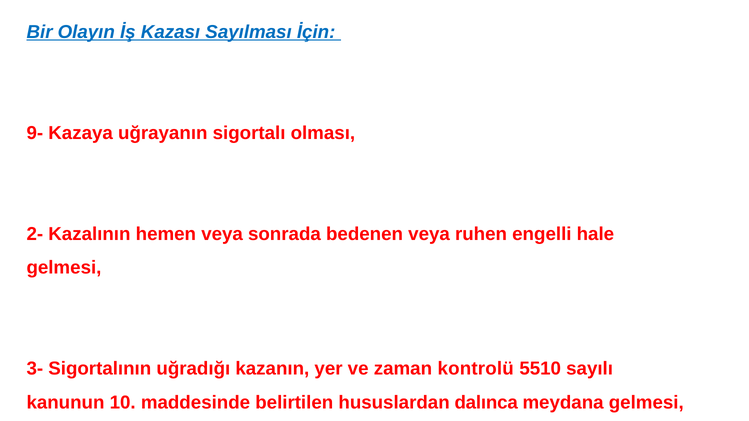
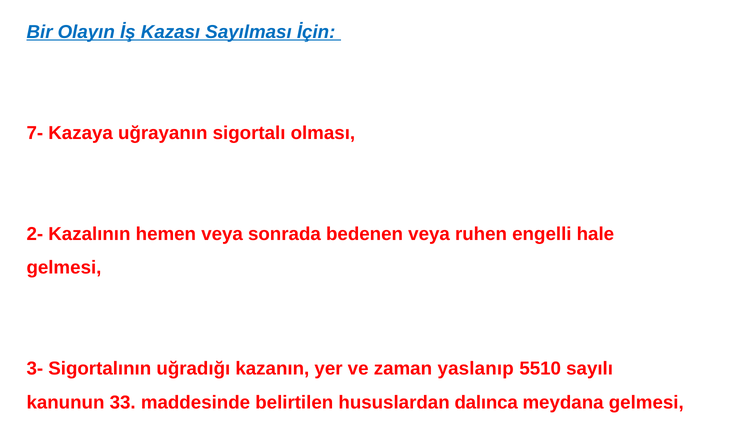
9-: 9- -> 7-
kontrolü: kontrolü -> yaslanıp
10: 10 -> 33
